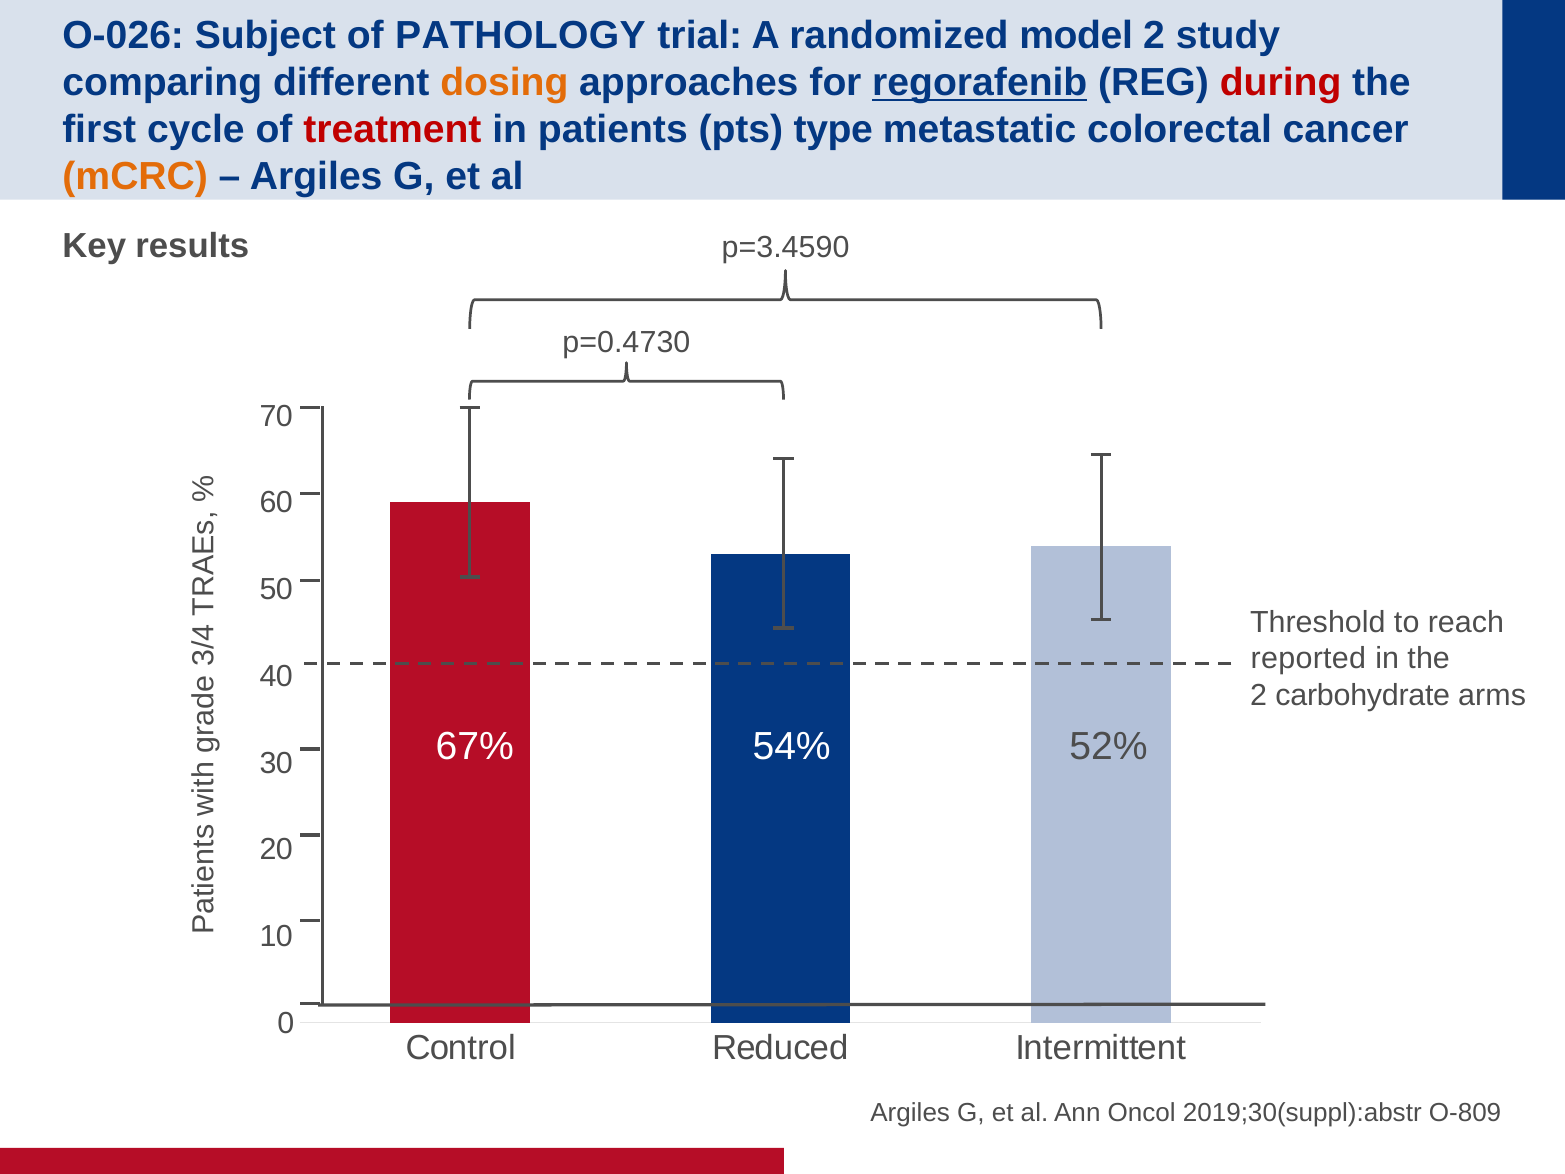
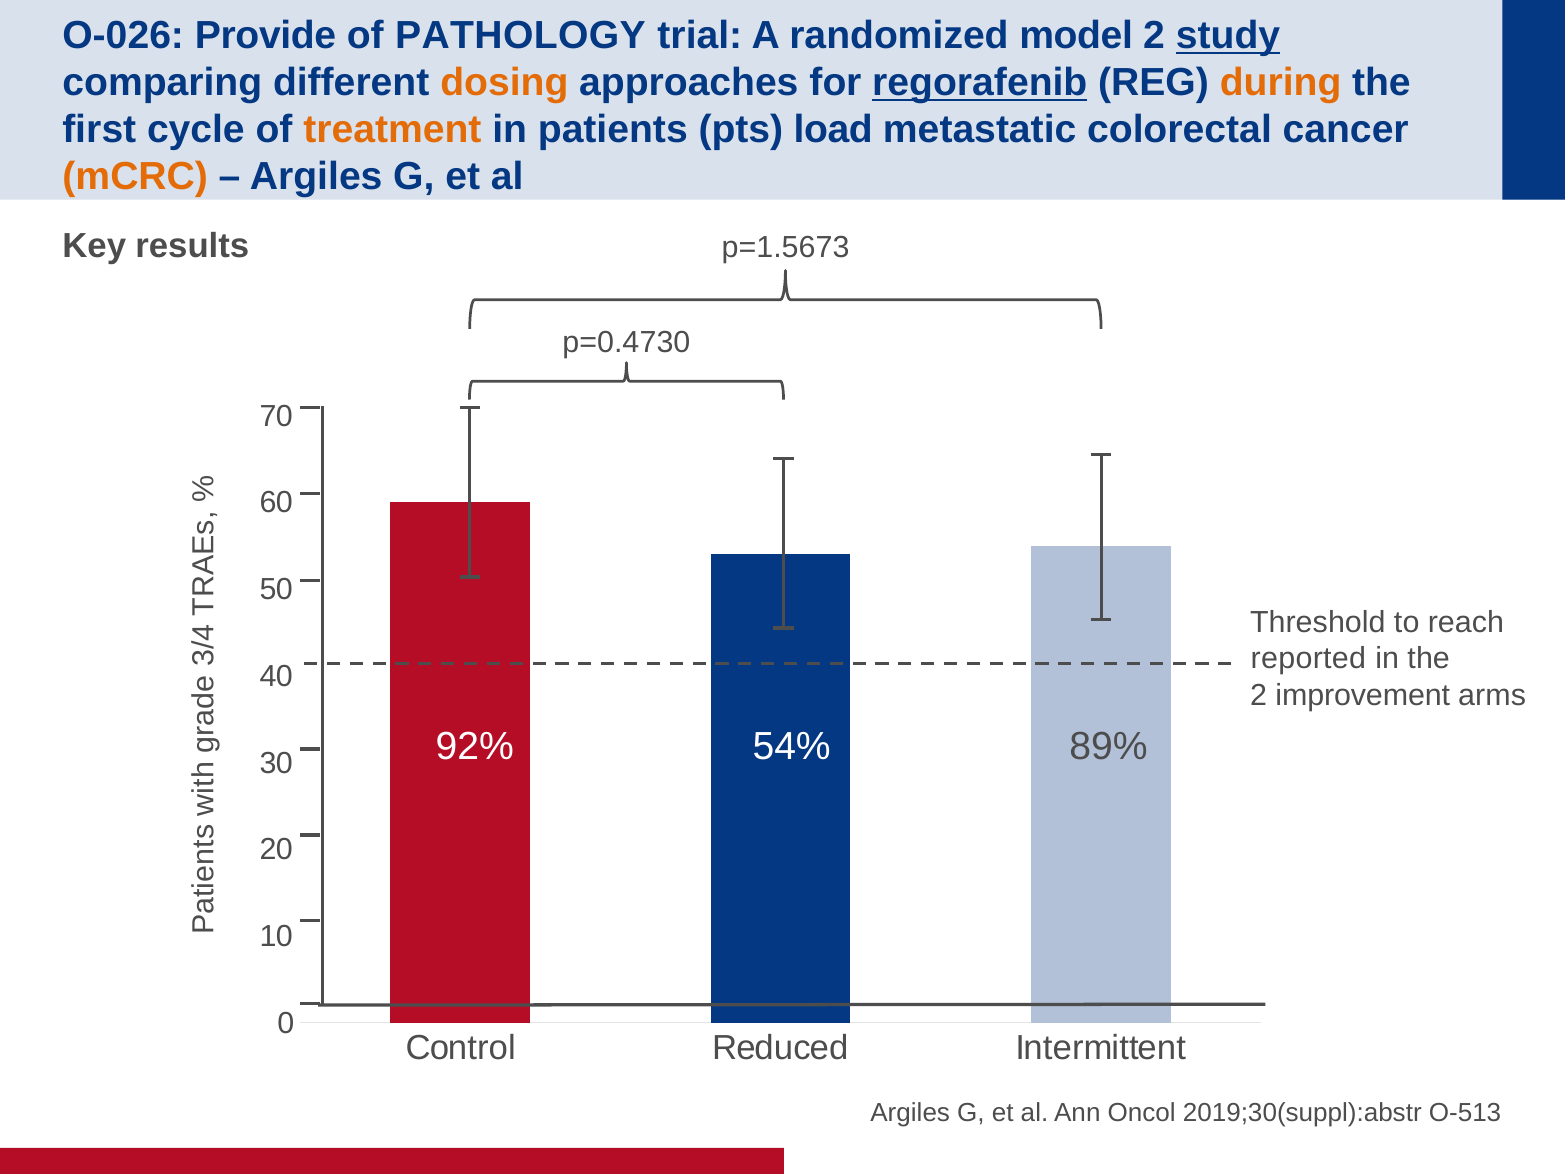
Subject: Subject -> Provide
study underline: none -> present
during colour: red -> orange
treatment colour: red -> orange
type: type -> load
p=3.4590: p=3.4590 -> p=1.5673
carbohydrate: carbohydrate -> improvement
67%: 67% -> 92%
52%: 52% -> 89%
O-809: O-809 -> O-513
